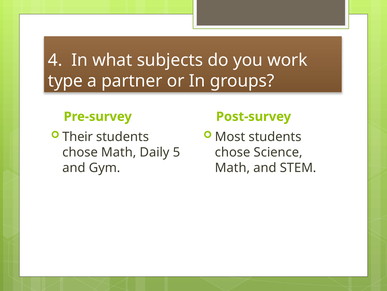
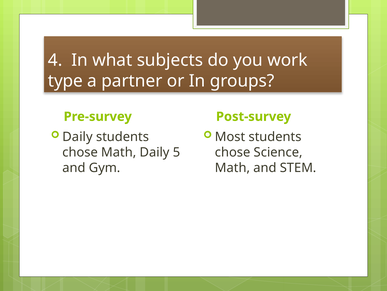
Their at (78, 136): Their -> Daily
